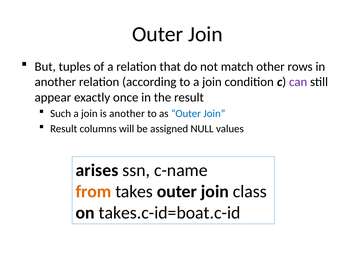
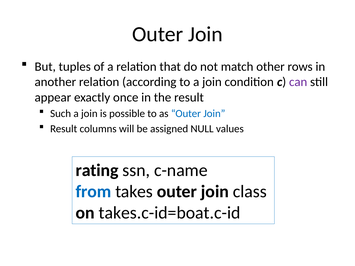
is another: another -> possible
arises: arises -> rating
from colour: orange -> blue
